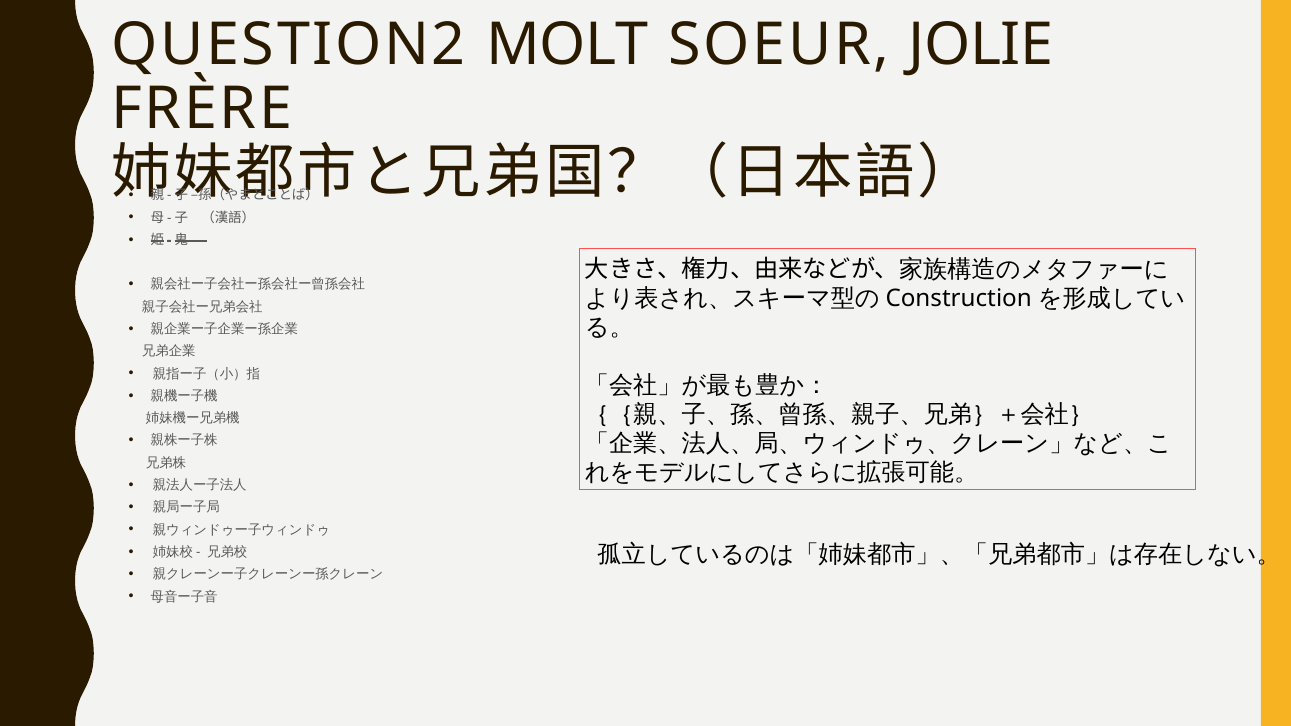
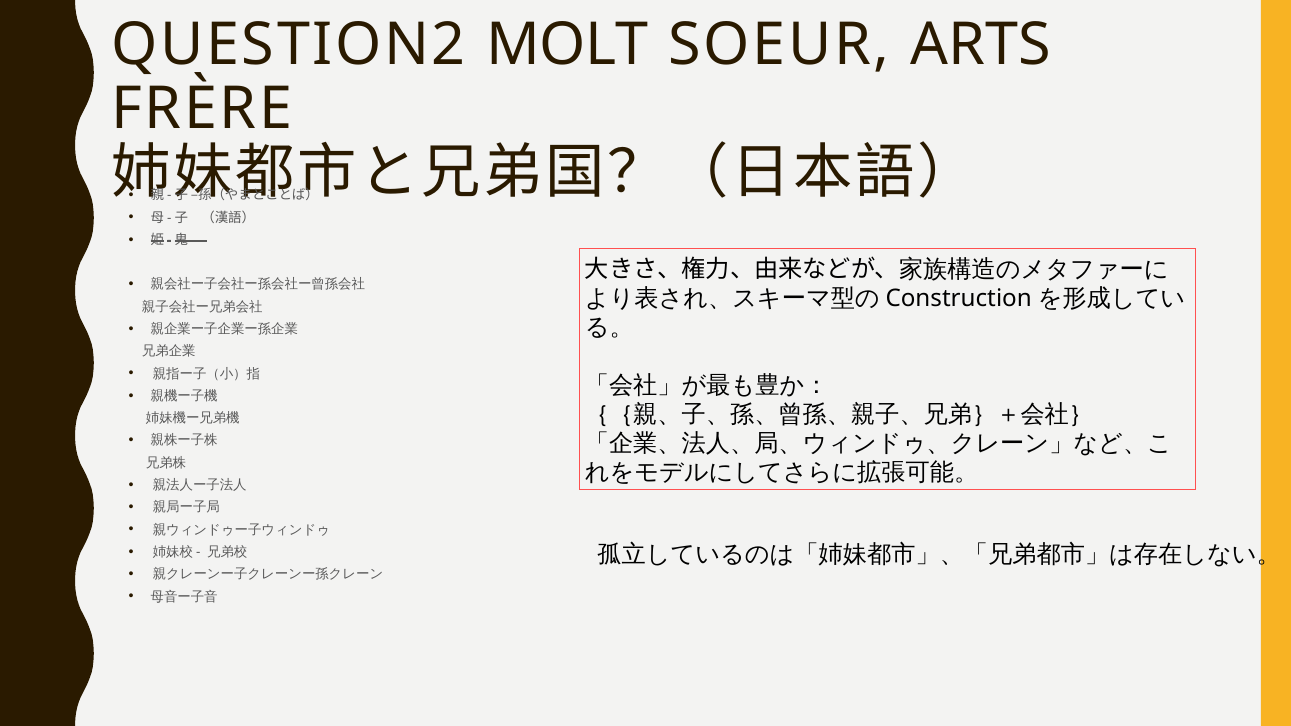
JOLIE: JOLIE -> ARTS
